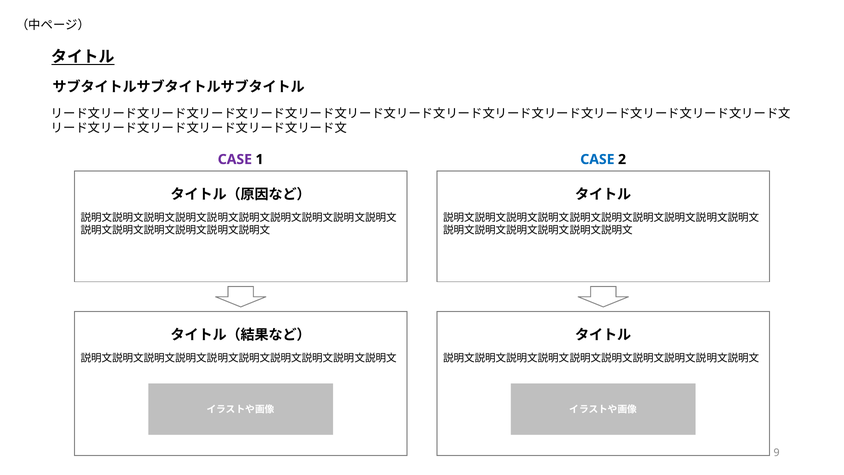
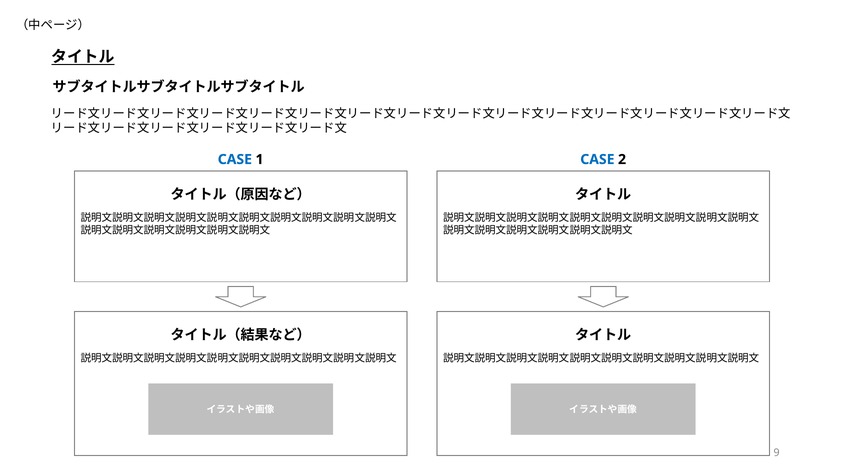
CASE at (235, 159) colour: purple -> blue
